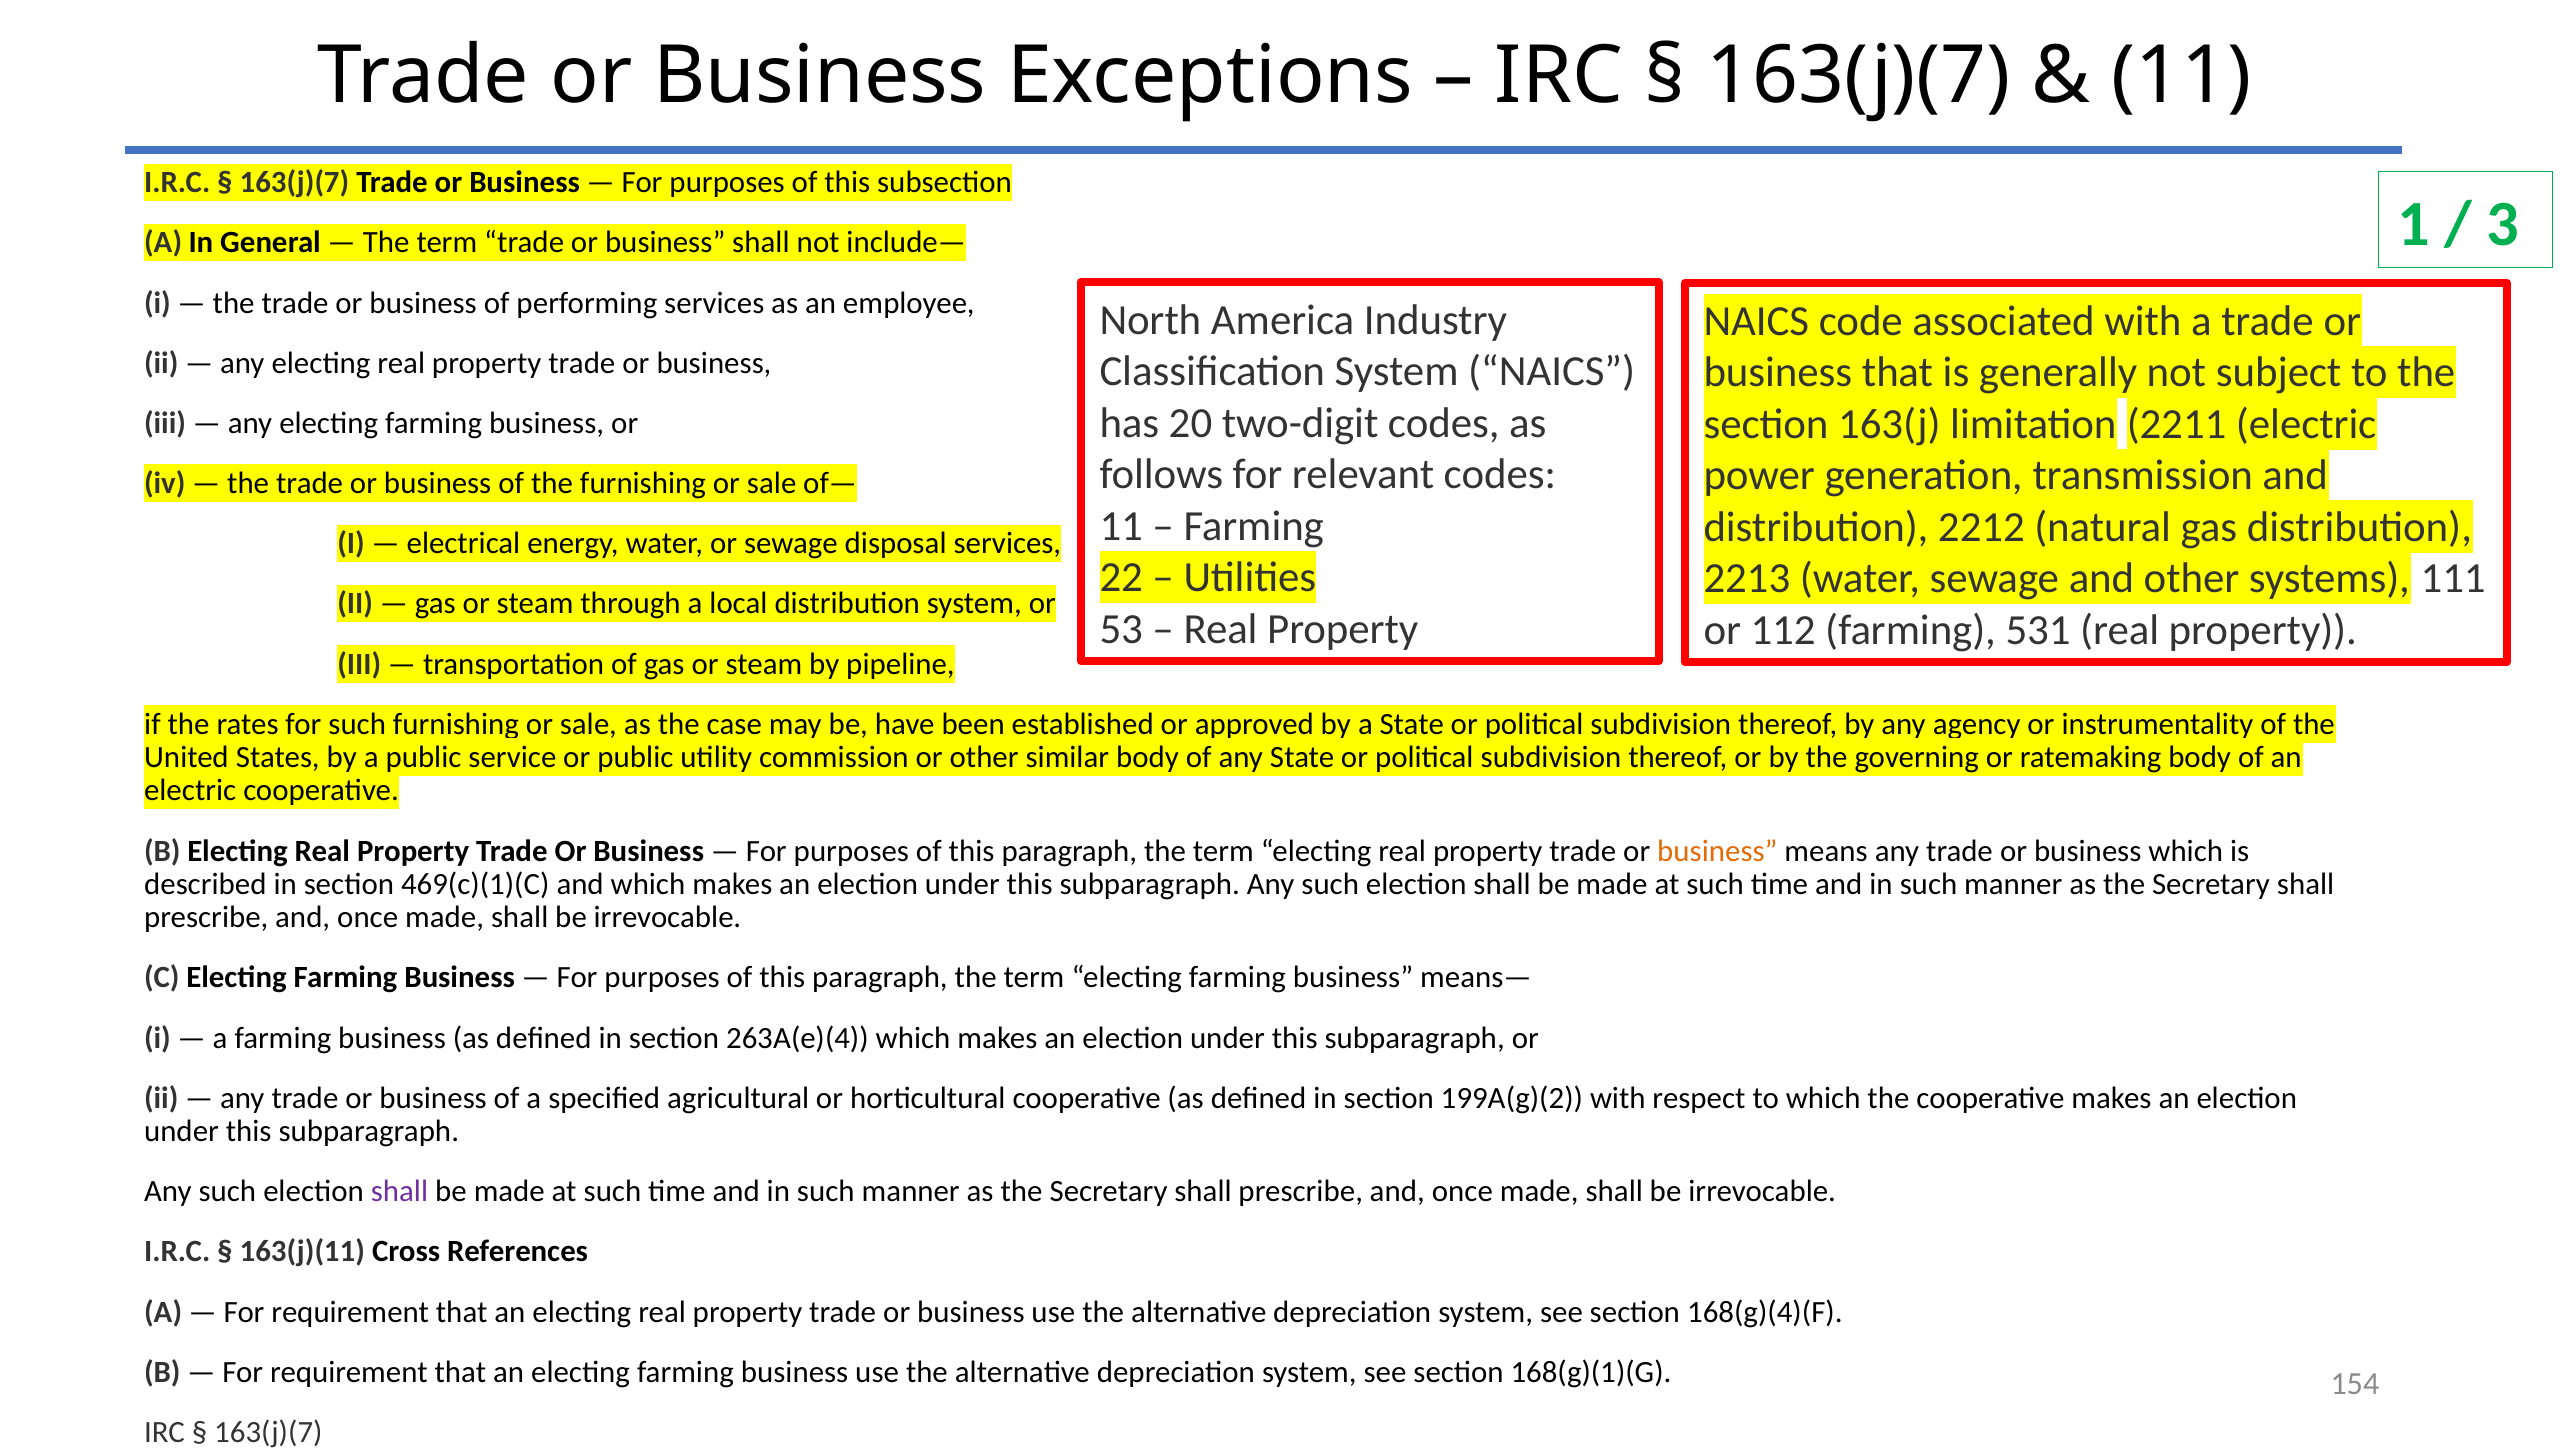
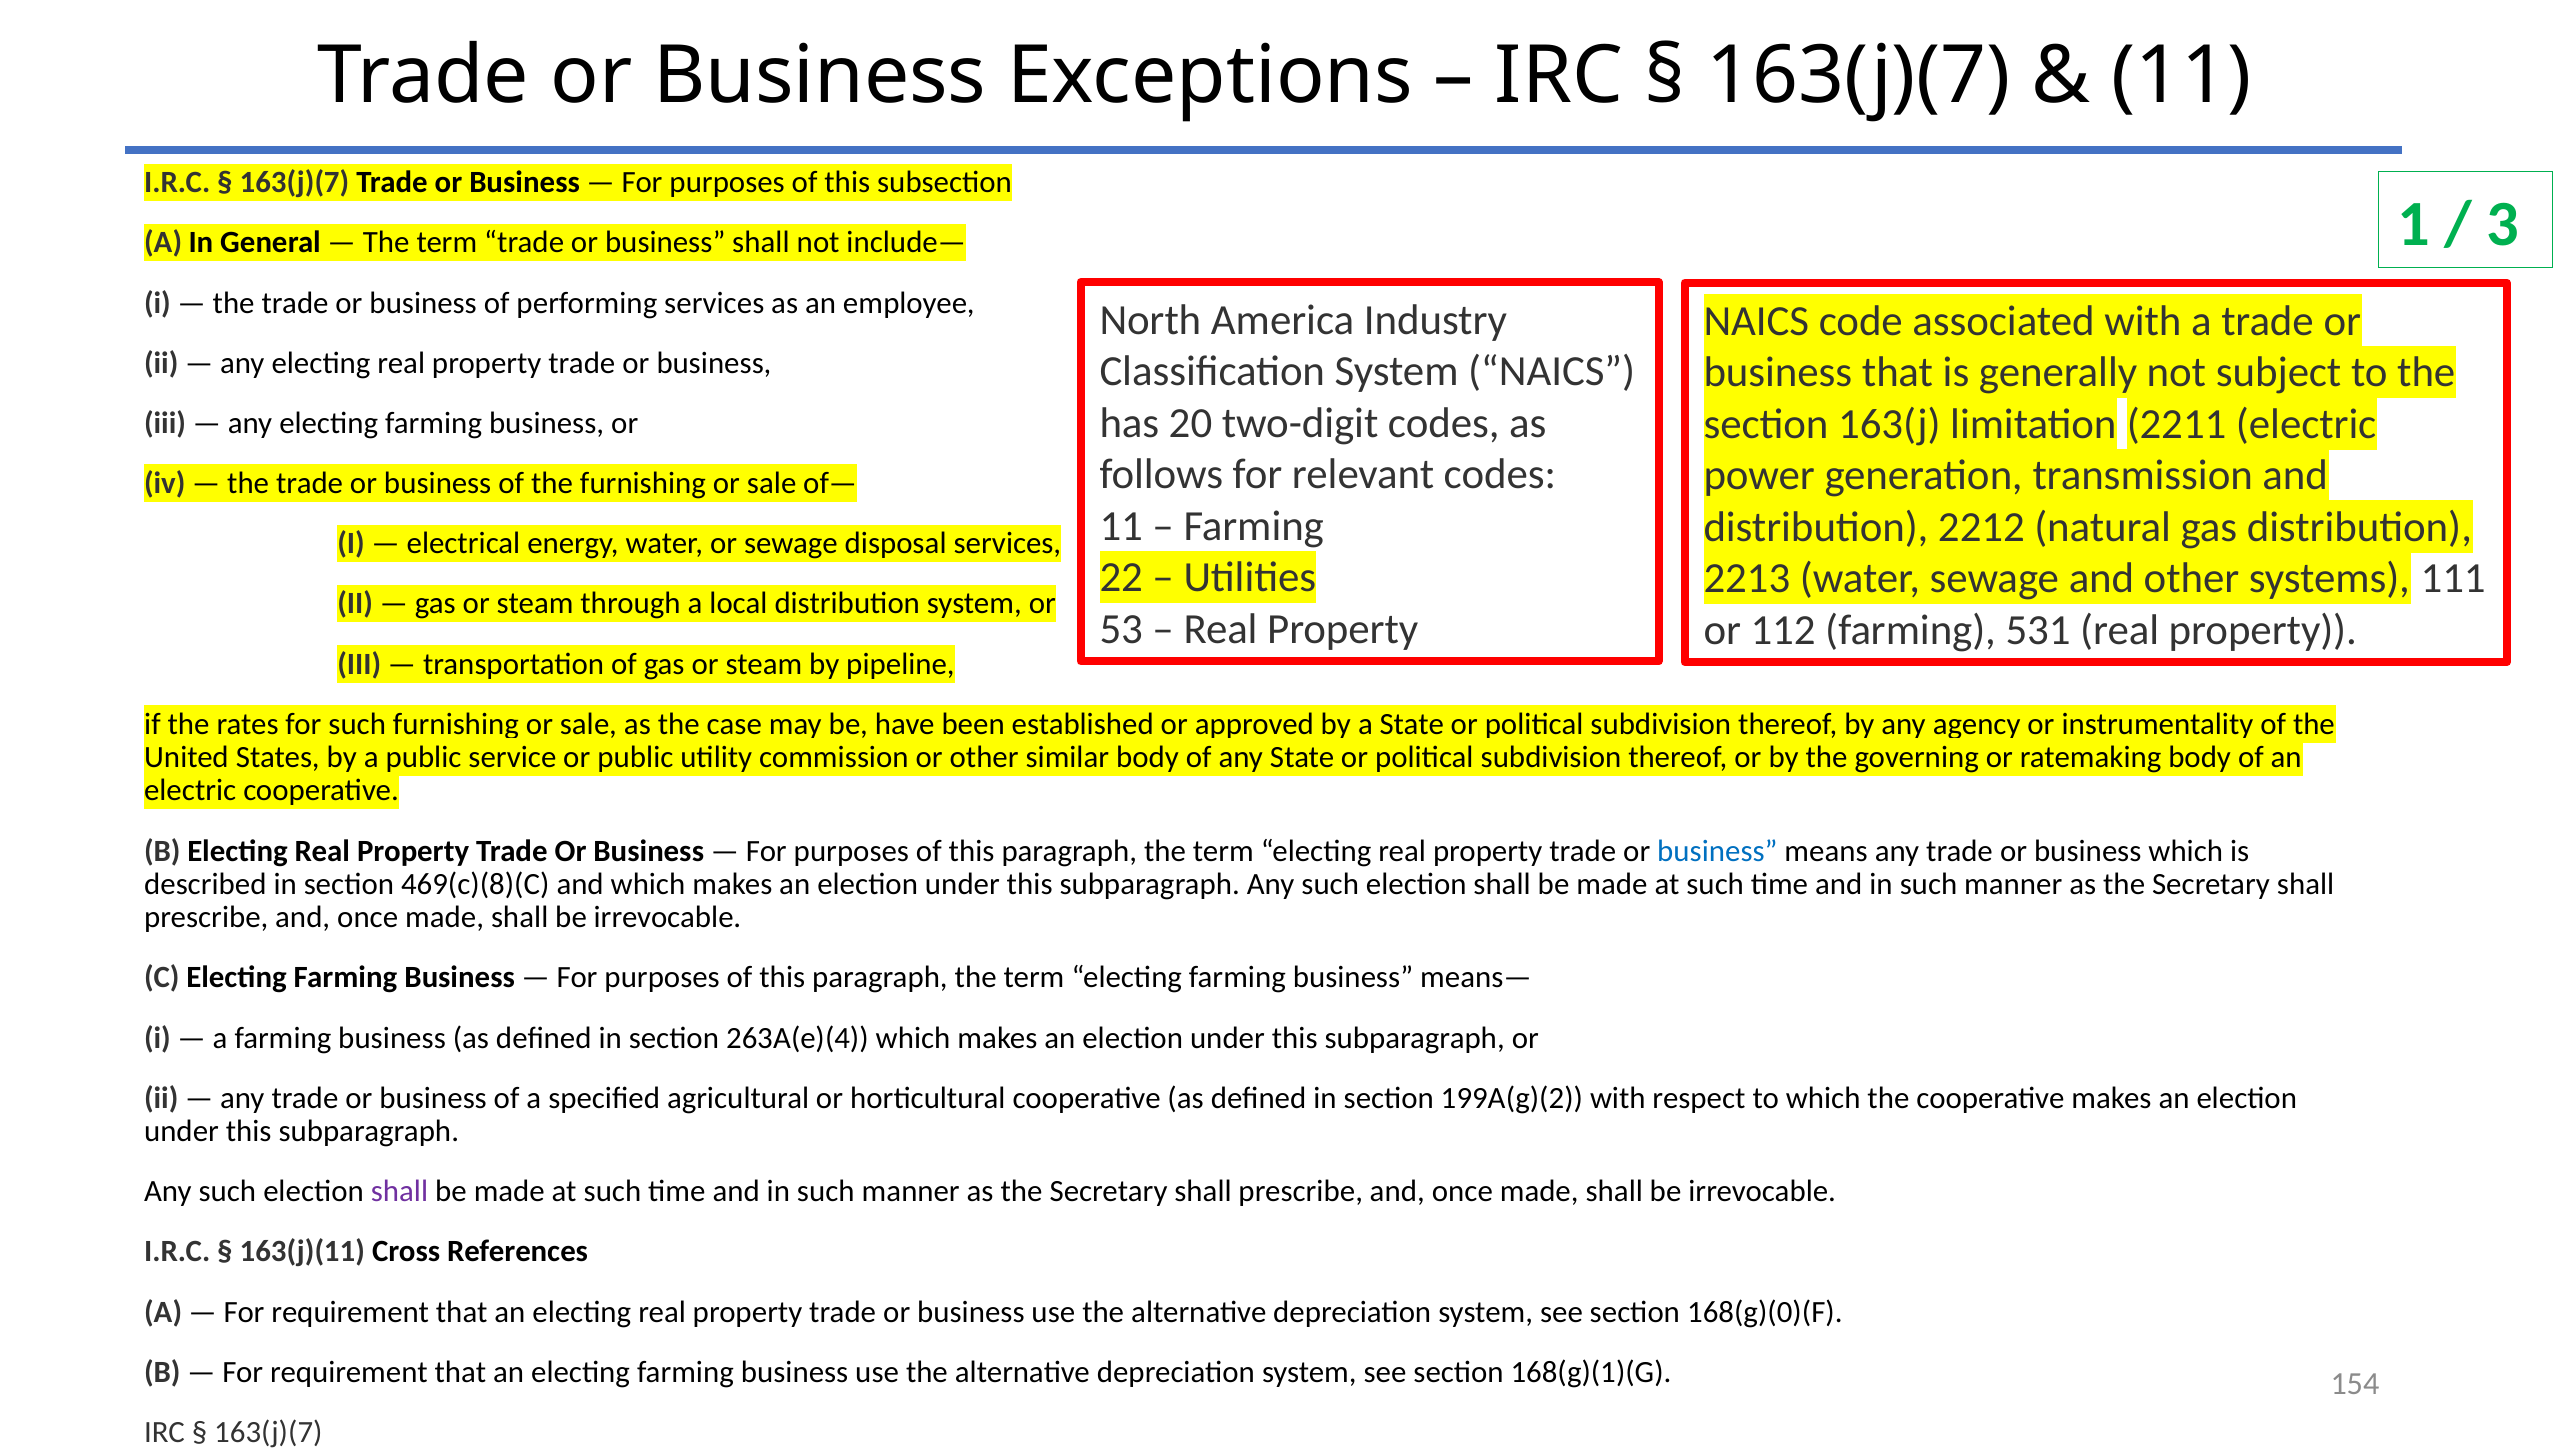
business at (1717, 851) colour: orange -> blue
469(c)(1)(C: 469(c)(1)(C -> 469(c)(8)(C
168(g)(4)(F: 168(g)(4)(F -> 168(g)(0)(F
